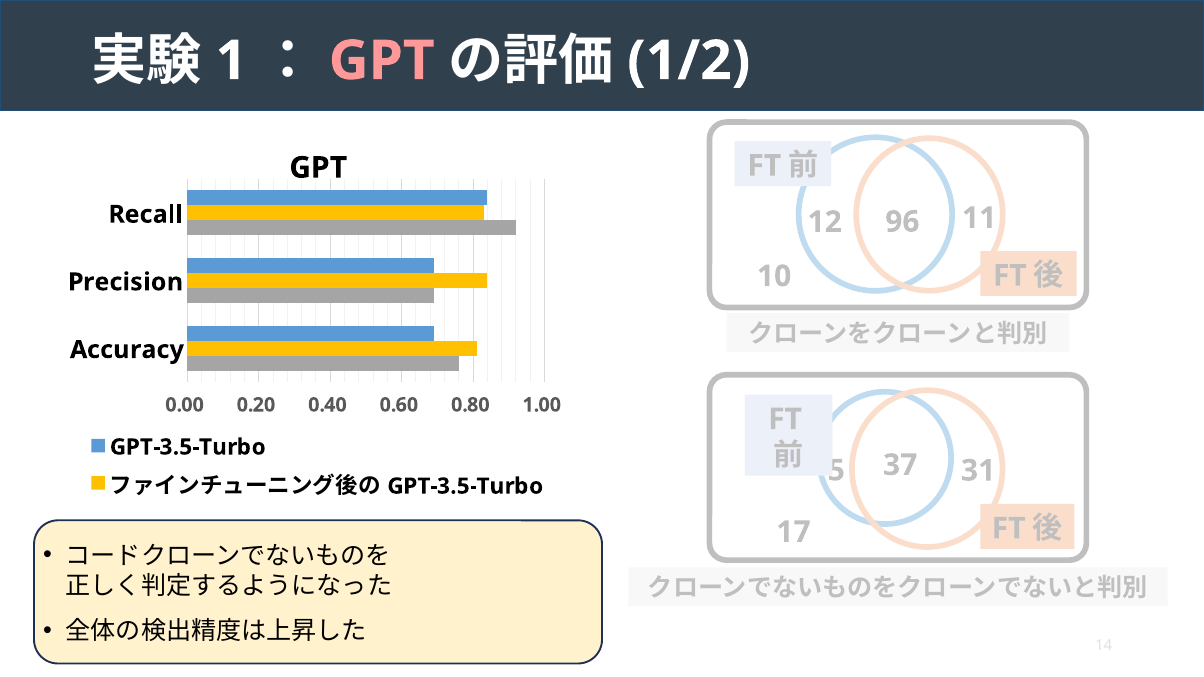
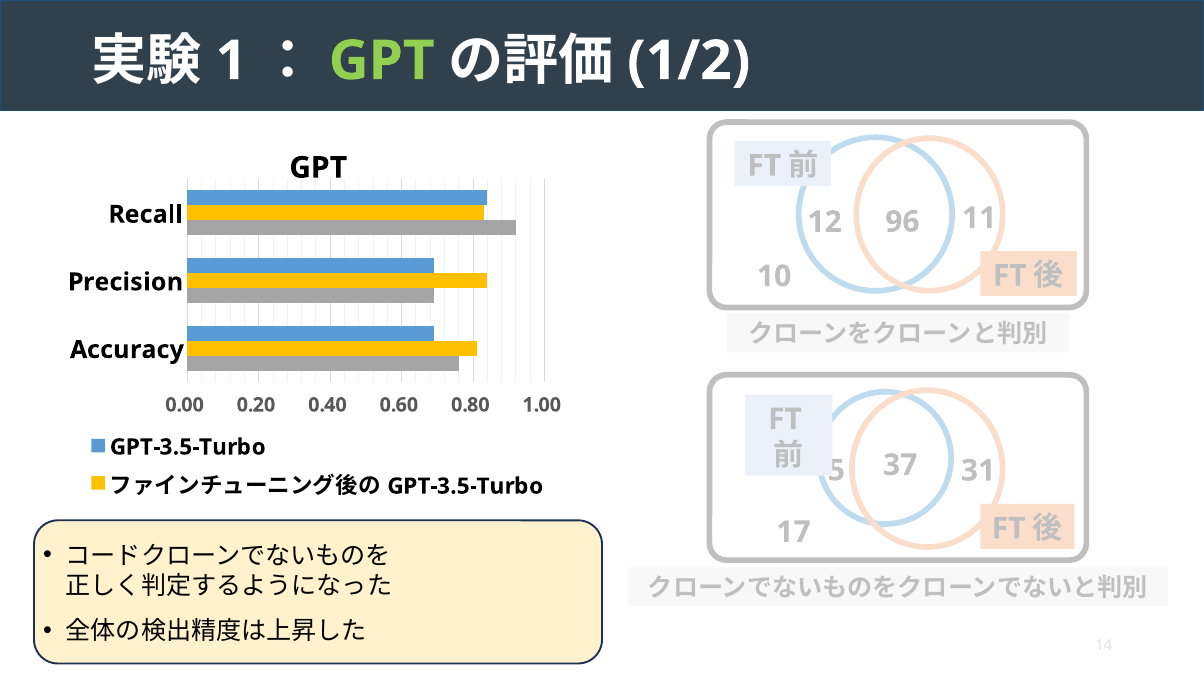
GPT at (382, 61) colour: pink -> light green
